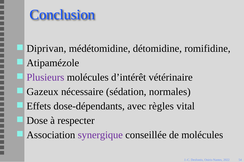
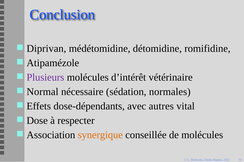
Gazeux: Gazeux -> Normal
règles: règles -> autres
synergique colour: purple -> orange
